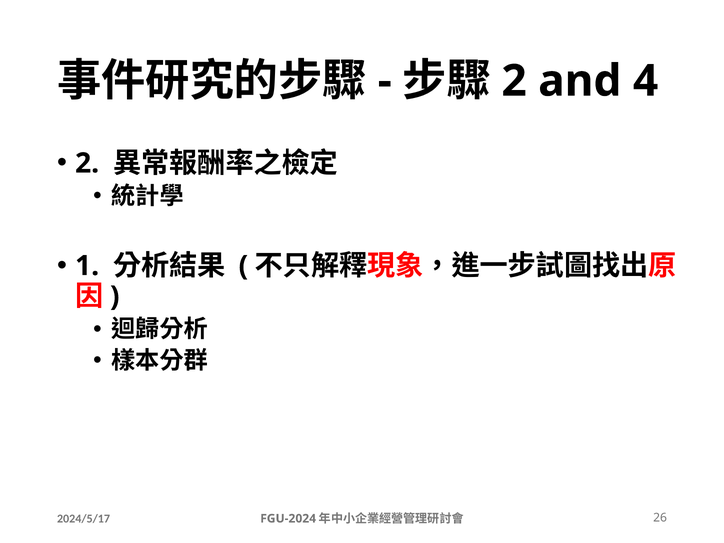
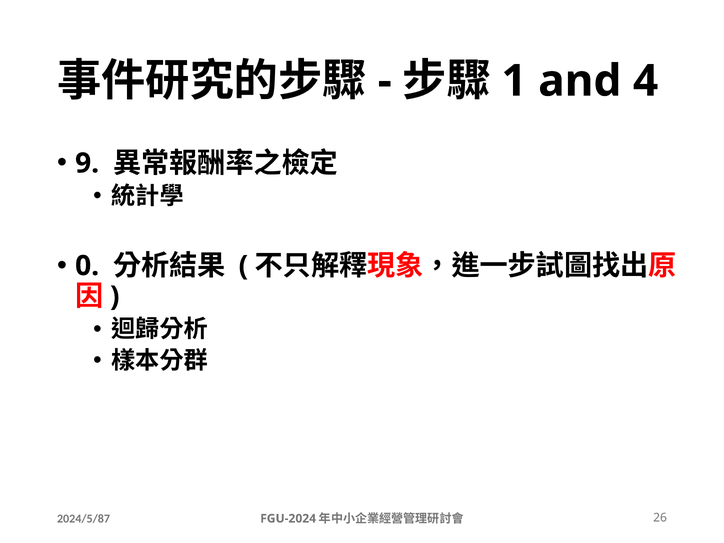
2 at (514, 81): 2 -> 1
2 at (87, 163): 2 -> 9
1: 1 -> 0
2024/5/17: 2024/5/17 -> 2024/5/87
